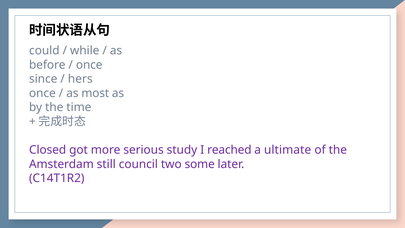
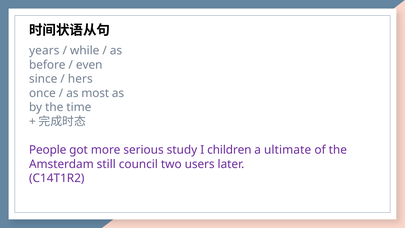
could: could -> years
once at (89, 65): once -> even
Closed: Closed -> People
reached: reached -> children
some: some -> users
